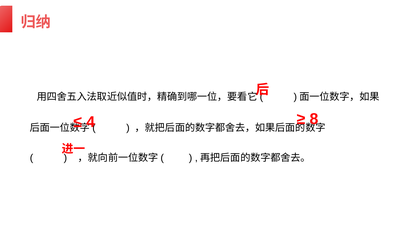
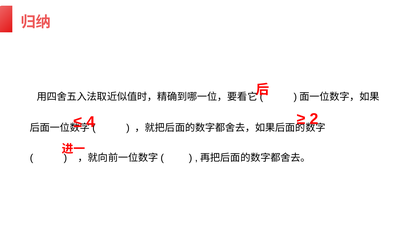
8: 8 -> 2
